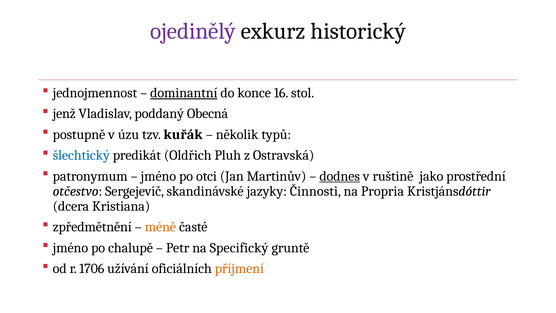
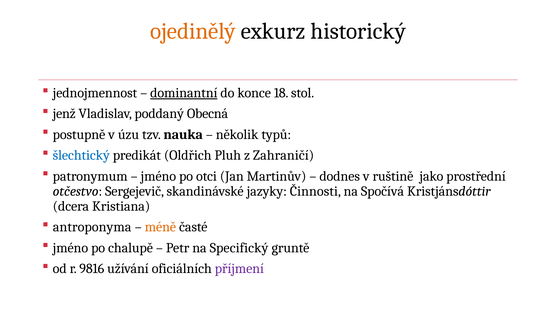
ojedinělý colour: purple -> orange
16: 16 -> 18
kuřák: kuřák -> nauka
Ostravská: Ostravská -> Zahraničí
dodnes underline: present -> none
Propria: Propria -> Spočívá
zpředmětnění: zpředmětnění -> antroponyma
1706: 1706 -> 9816
příjmení colour: orange -> purple
